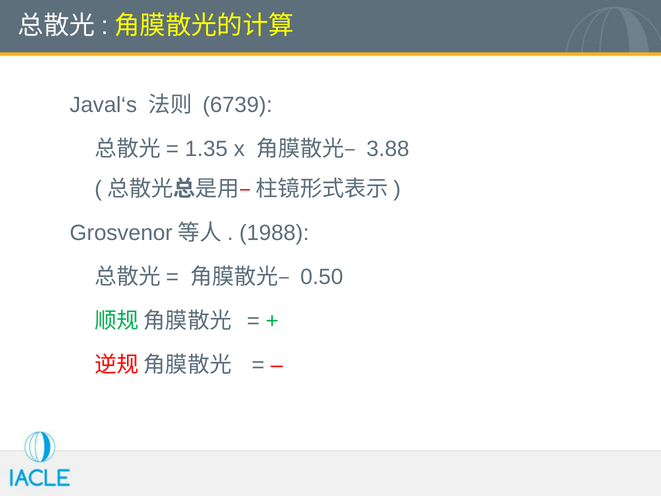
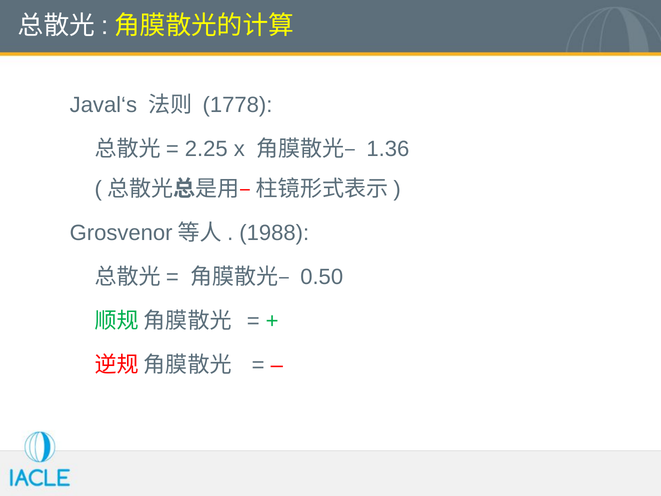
6739: 6739 -> 1778
1.35: 1.35 -> 2.25
3.88: 3.88 -> 1.36
